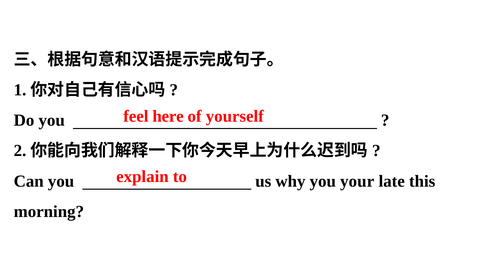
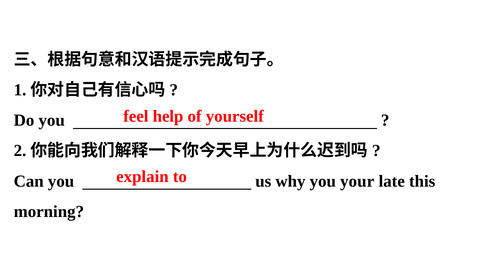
here: here -> help
